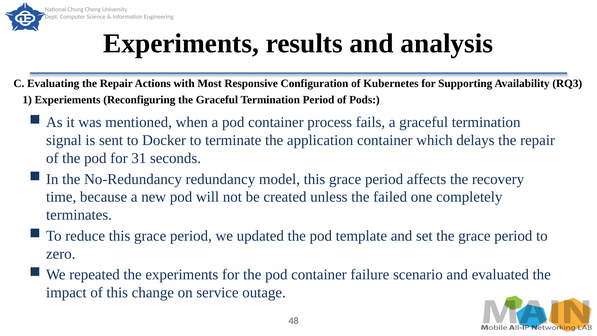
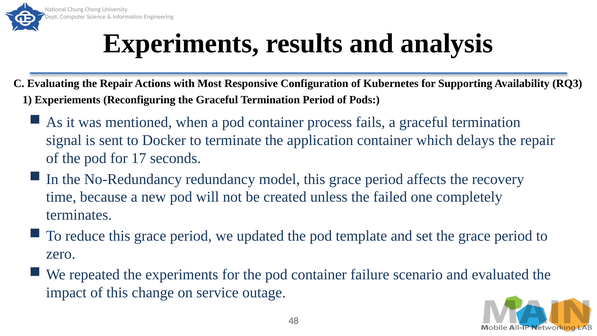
31: 31 -> 17
